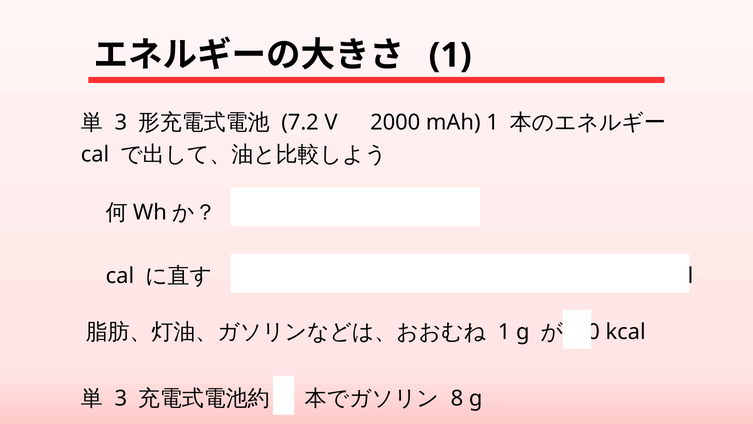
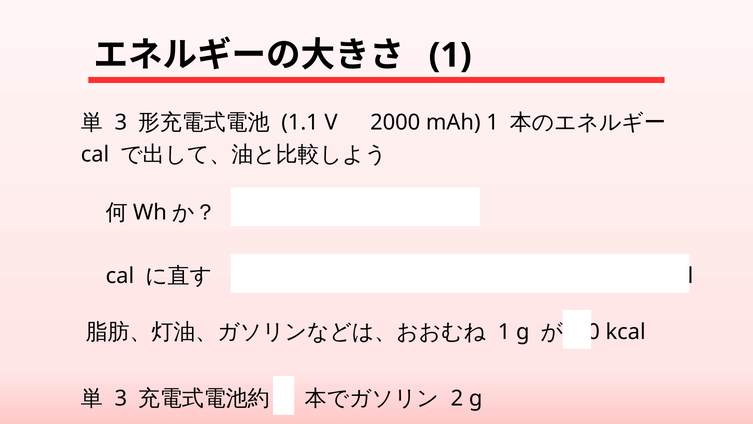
7.2: 7.2 -> 1.1
8 at (457, 398): 8 -> 2
